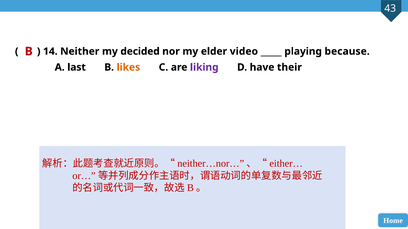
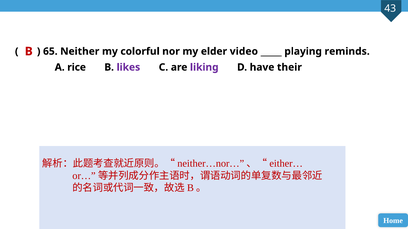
14: 14 -> 65
decided: decided -> colorful
because: because -> reminds
last: last -> rice
likes colour: orange -> purple
